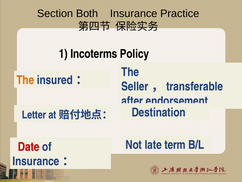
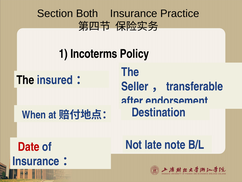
The at (25, 80) colour: orange -> black
Letter: Letter -> When
term: term -> note
